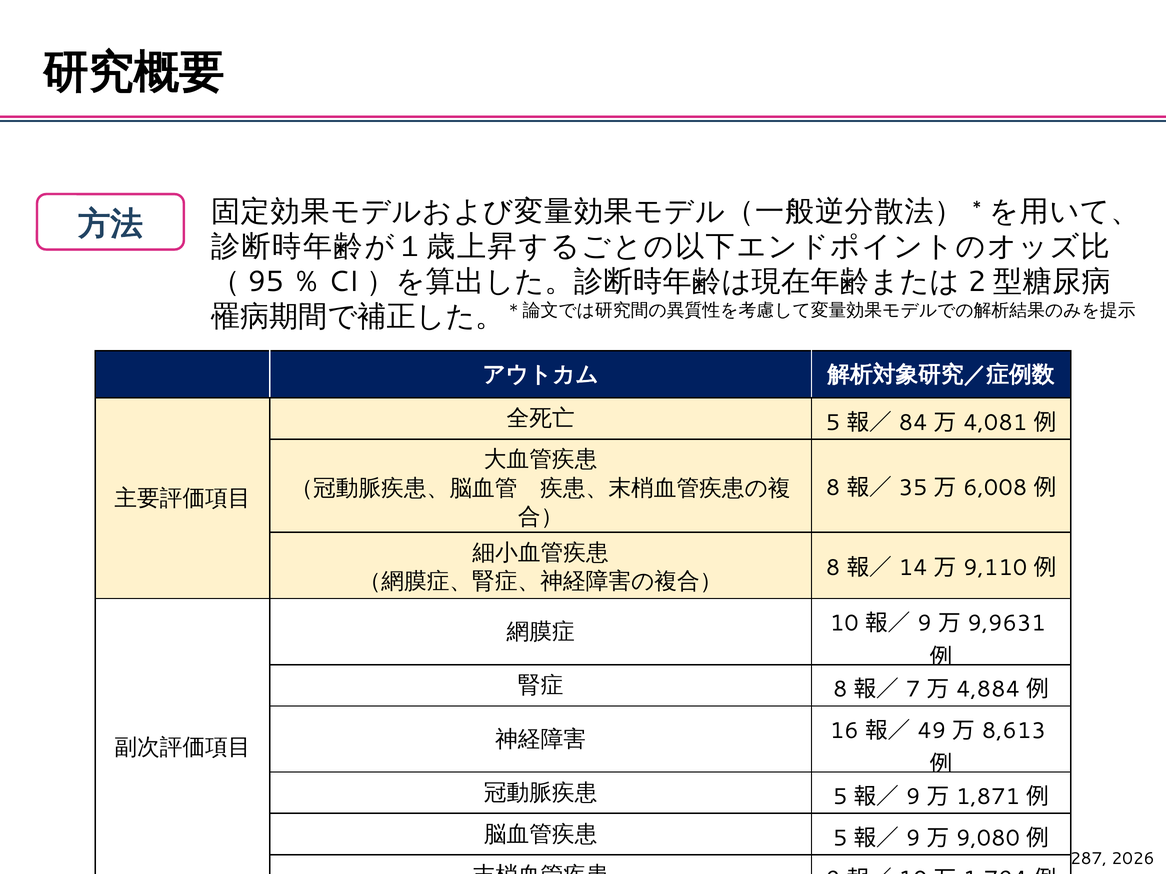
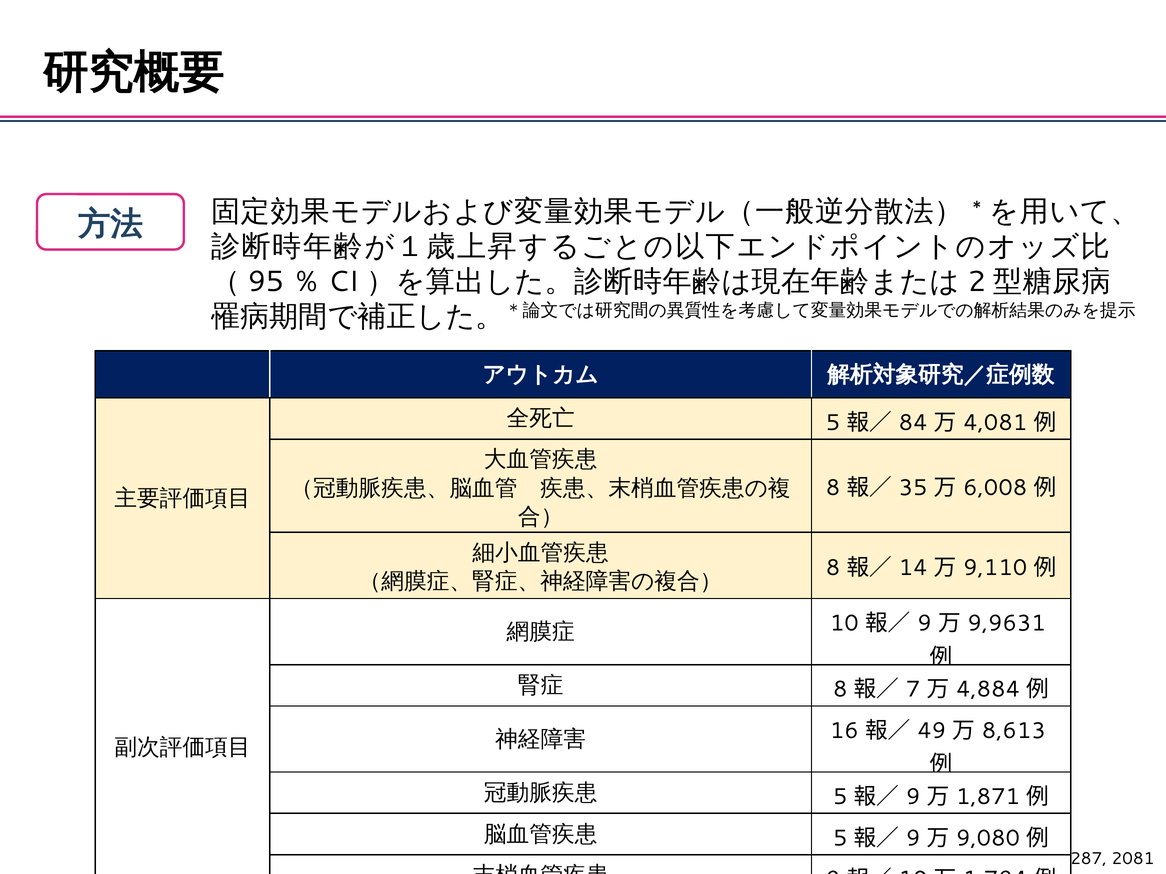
2026: 2026 -> 2081
